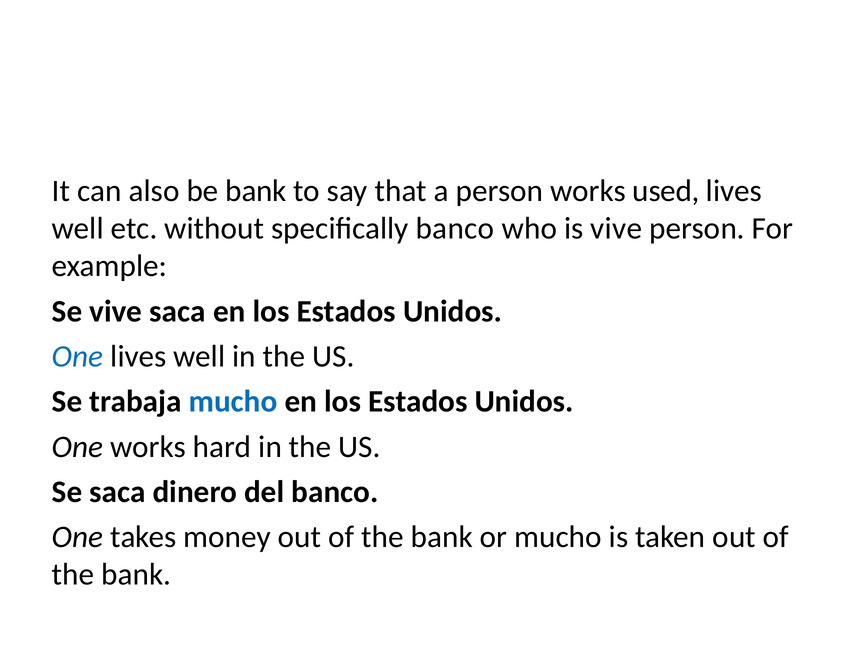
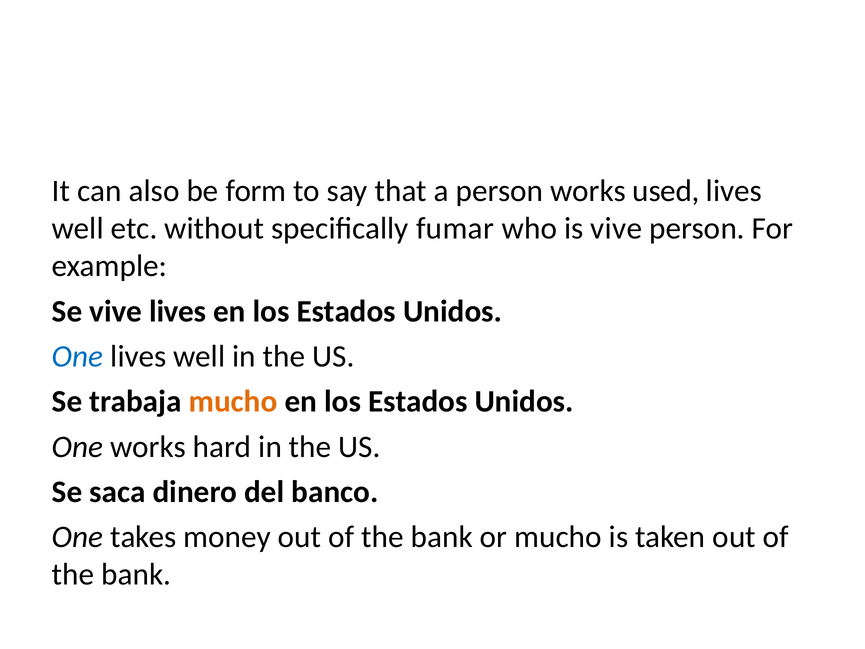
be bank: bank -> form
specifically banco: banco -> fumar
vive saca: saca -> lives
mucho at (233, 401) colour: blue -> orange
